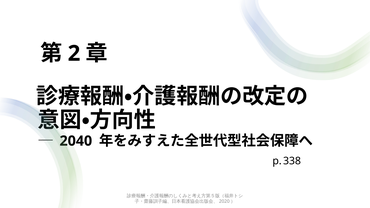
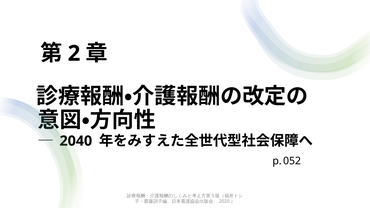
338: 338 -> 052
